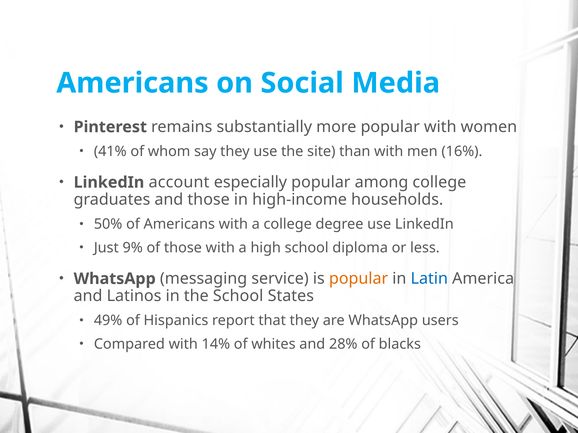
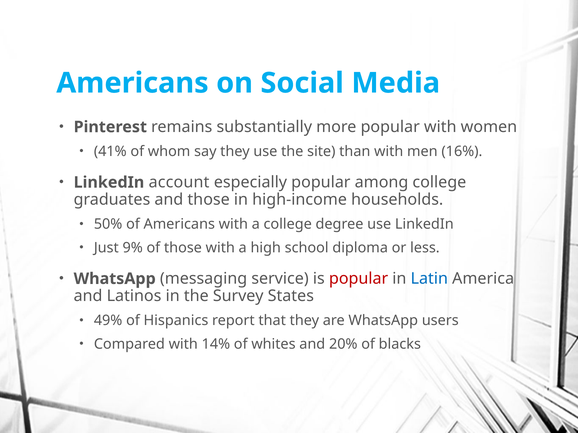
popular at (359, 279) colour: orange -> red
the School: School -> Survey
28%: 28% -> 20%
